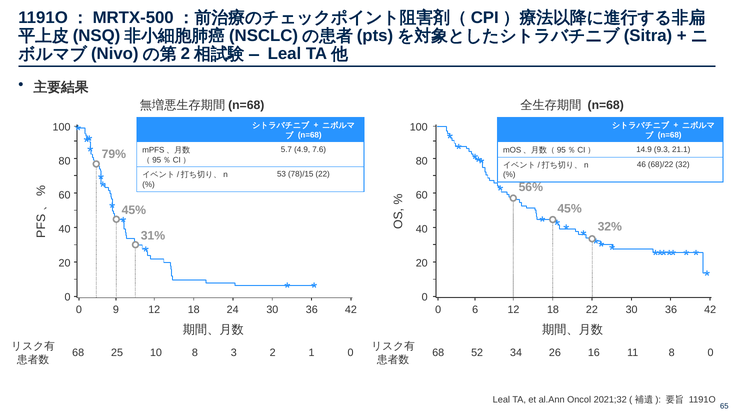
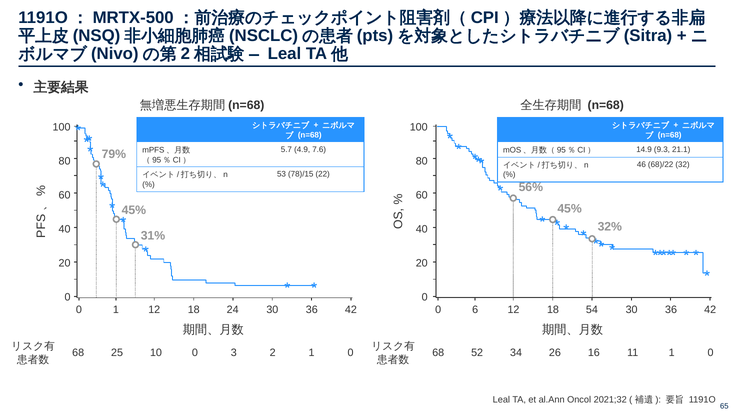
0 9: 9 -> 1
18 22: 22 -> 54
10 8: 8 -> 0
11 8: 8 -> 1
